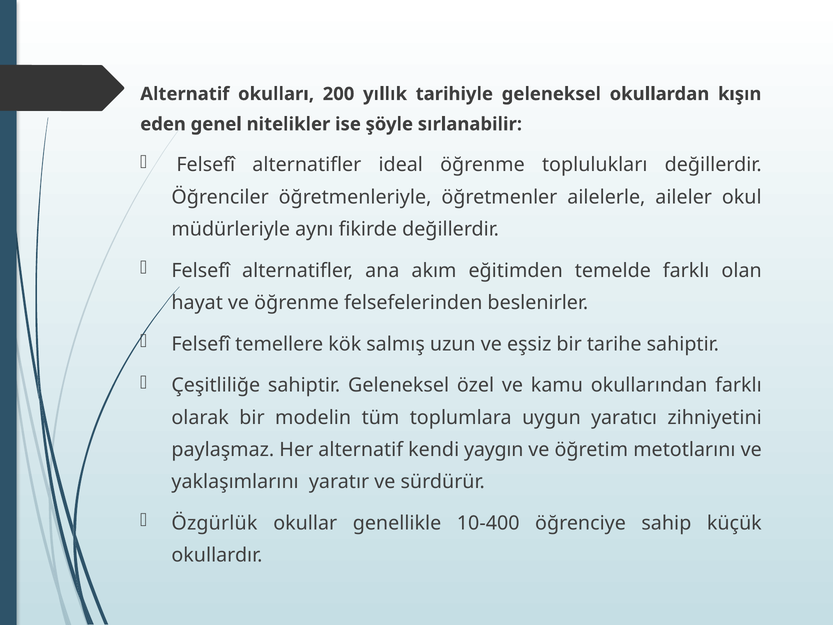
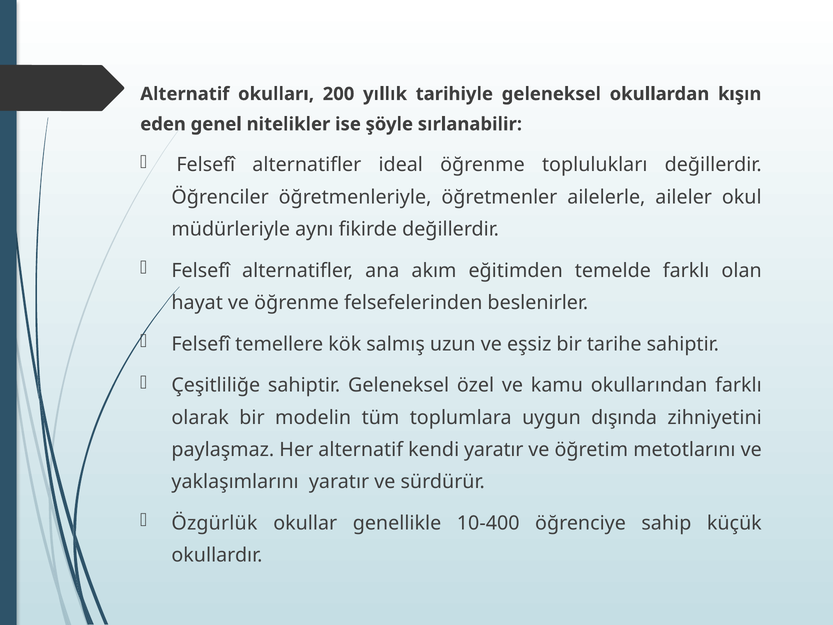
yaratıcı: yaratıcı -> dışında
kendi yaygın: yaygın -> yaratır
